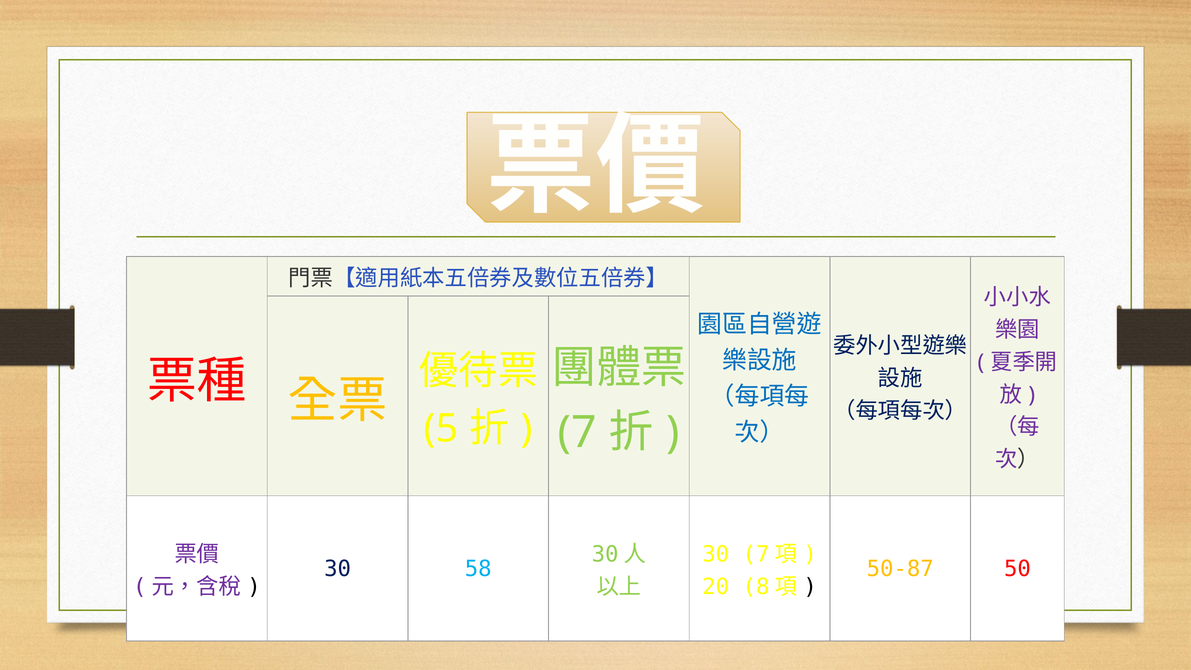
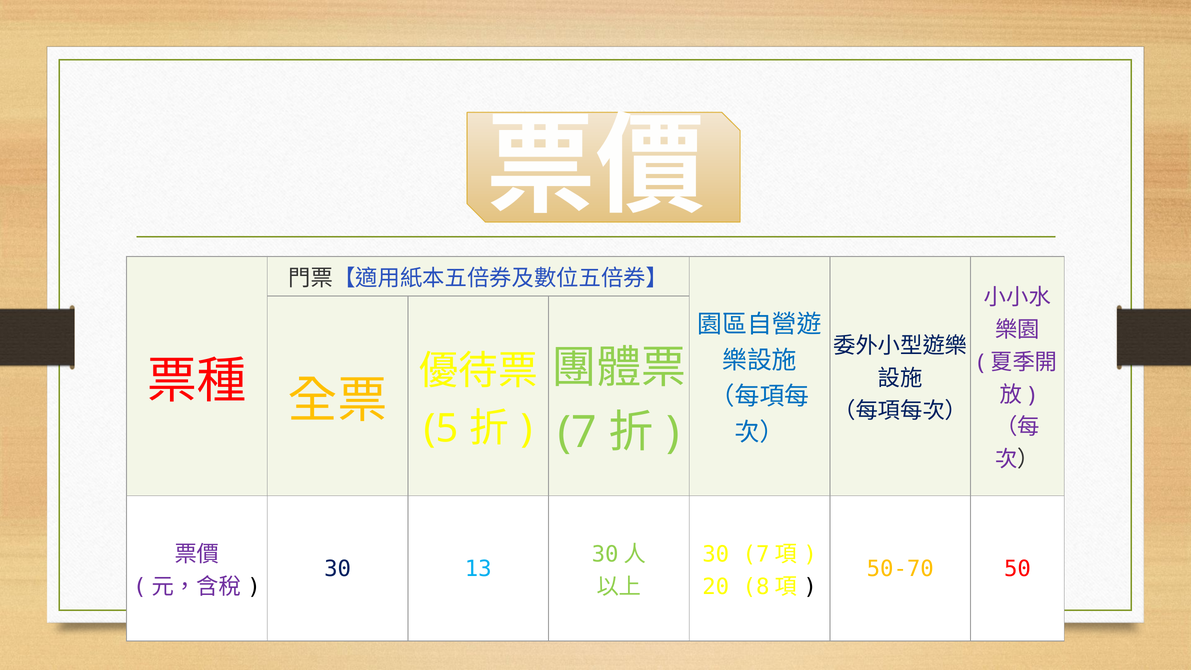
58: 58 -> 13
50-87: 50-87 -> 50-70
